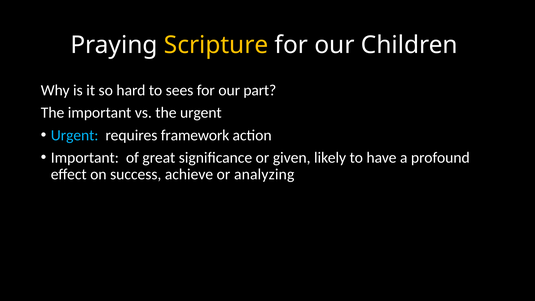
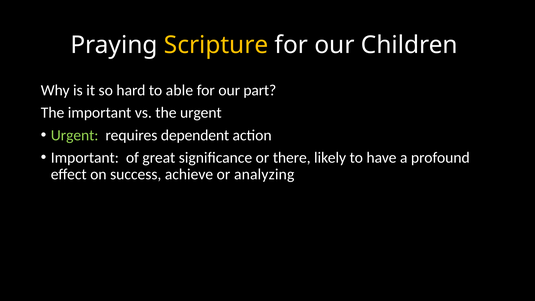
sees: sees -> able
Urgent at (75, 135) colour: light blue -> light green
framework: framework -> dependent
given: given -> there
